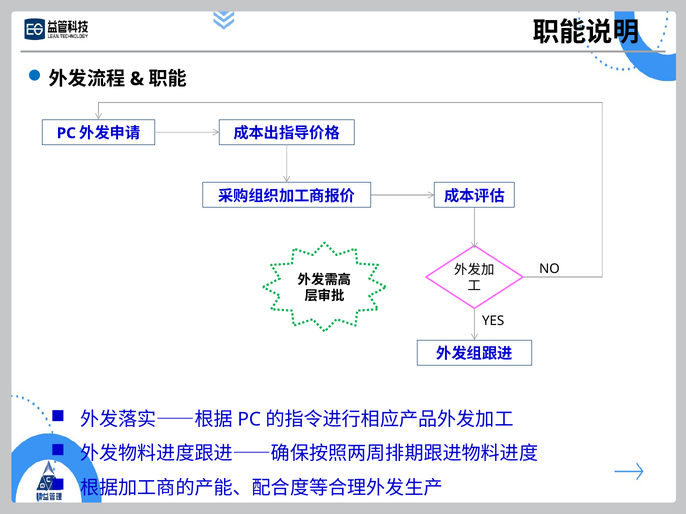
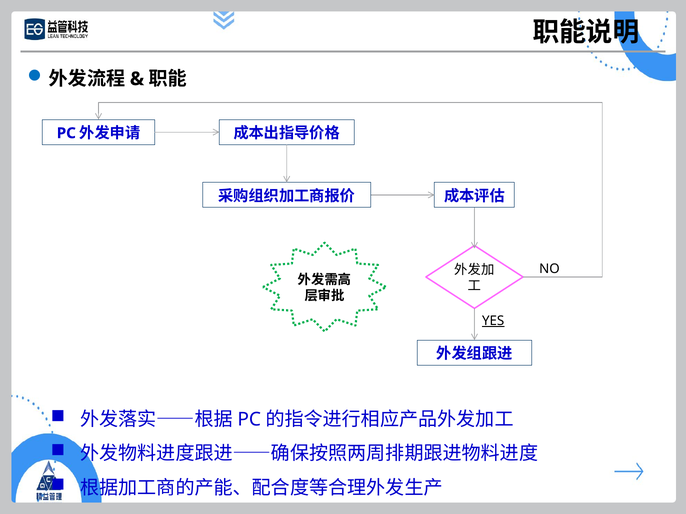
YES underline: none -> present
